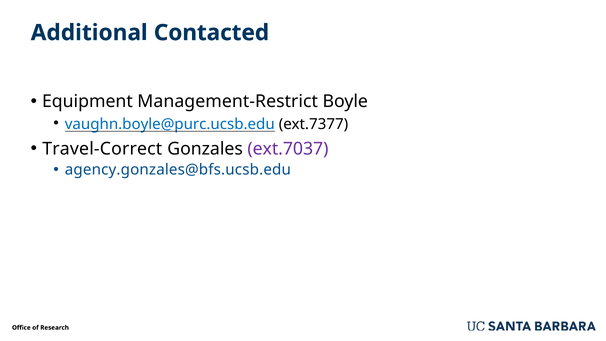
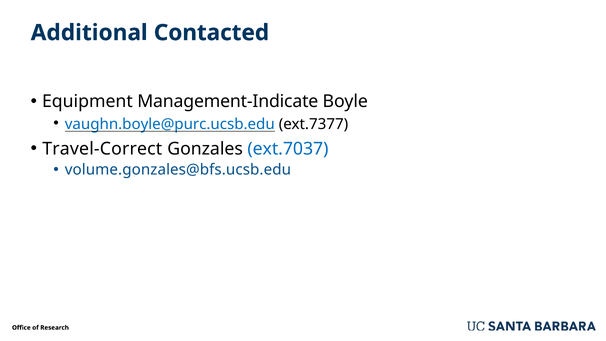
Management-Restrict: Management-Restrict -> Management-Indicate
ext.7037 colour: purple -> blue
agency.gonzales@bfs.ucsb.edu: agency.gonzales@bfs.ucsb.edu -> volume.gonzales@bfs.ucsb.edu
